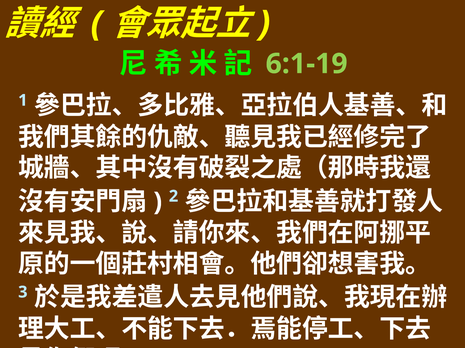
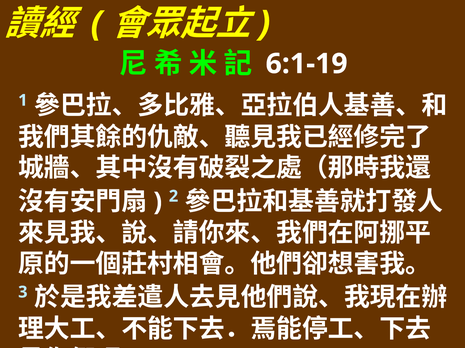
6:1-19 colour: light green -> white
